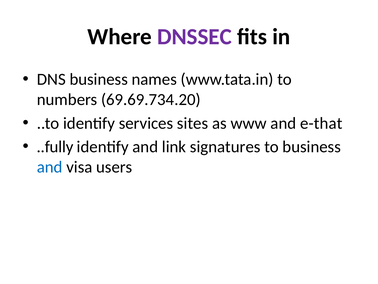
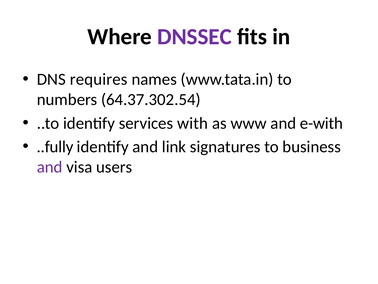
DNS business: business -> requires
69.69.734.20: 69.69.734.20 -> 64.37.302.54
sites: sites -> with
e-that: e-that -> e-with
and at (50, 167) colour: blue -> purple
